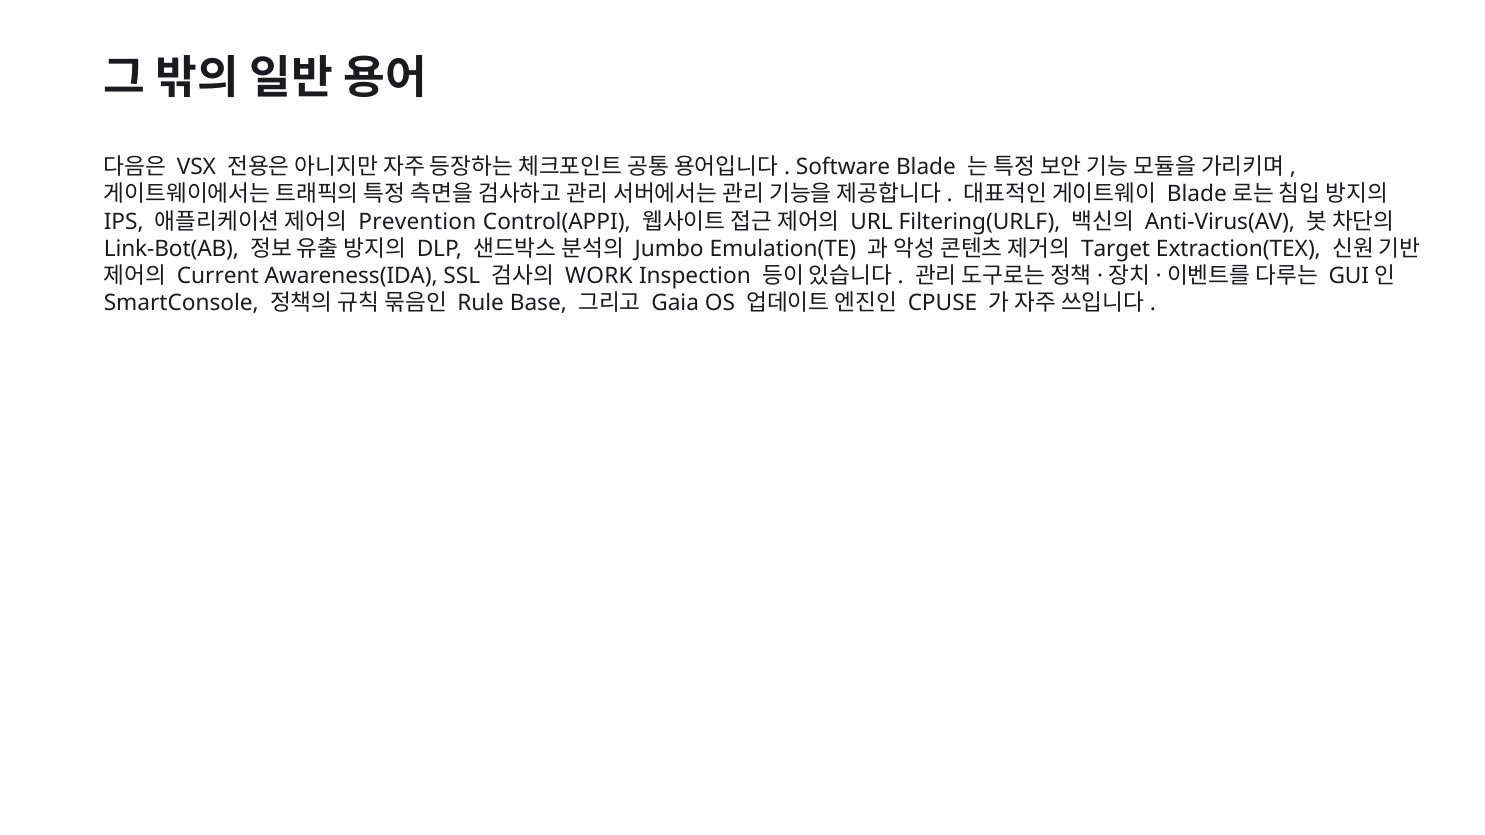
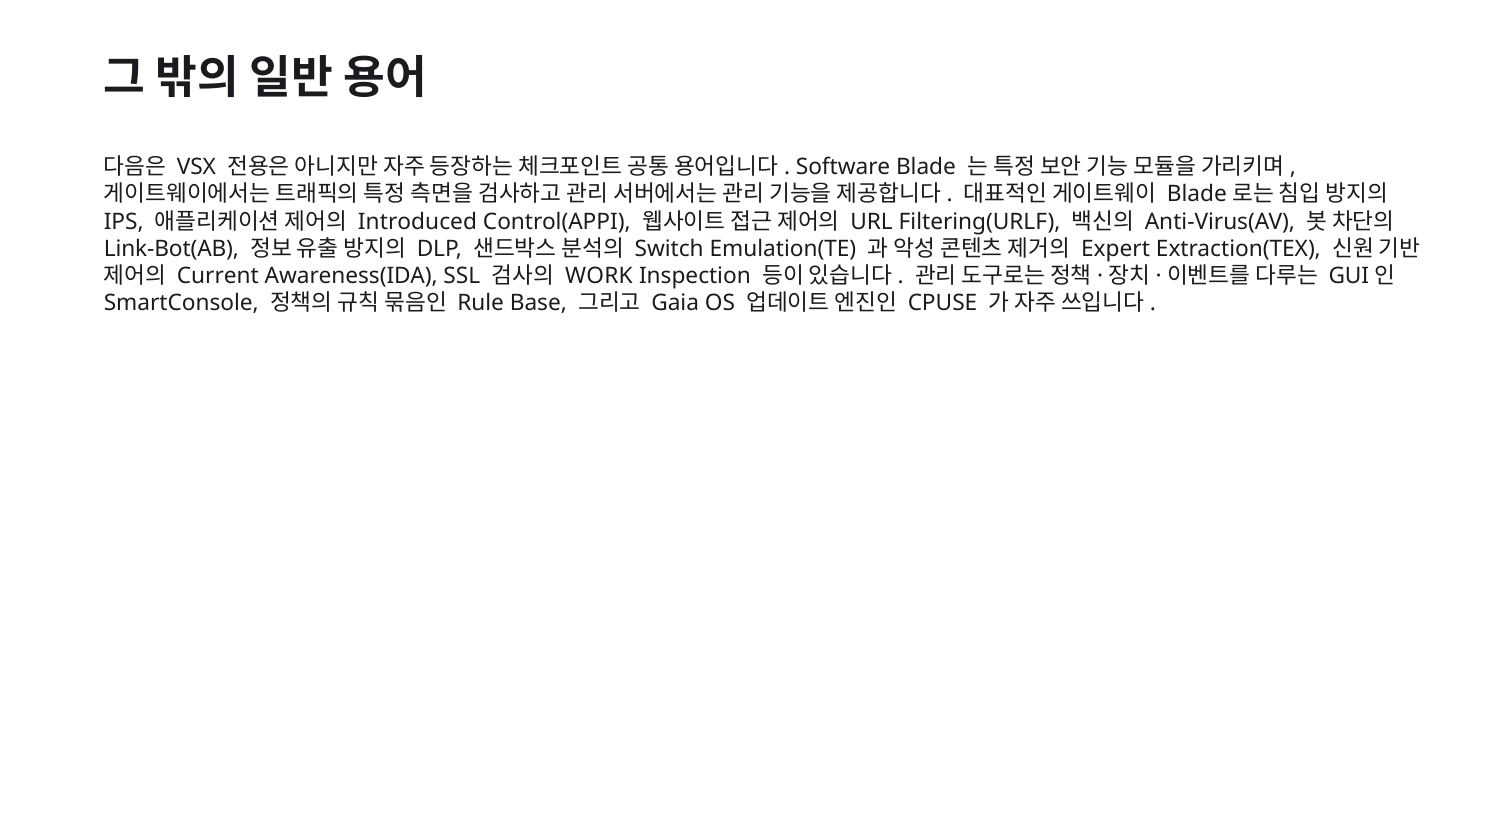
Prevention: Prevention -> Introduced
Jumbo: Jumbo -> Switch
Target: Target -> Expert
